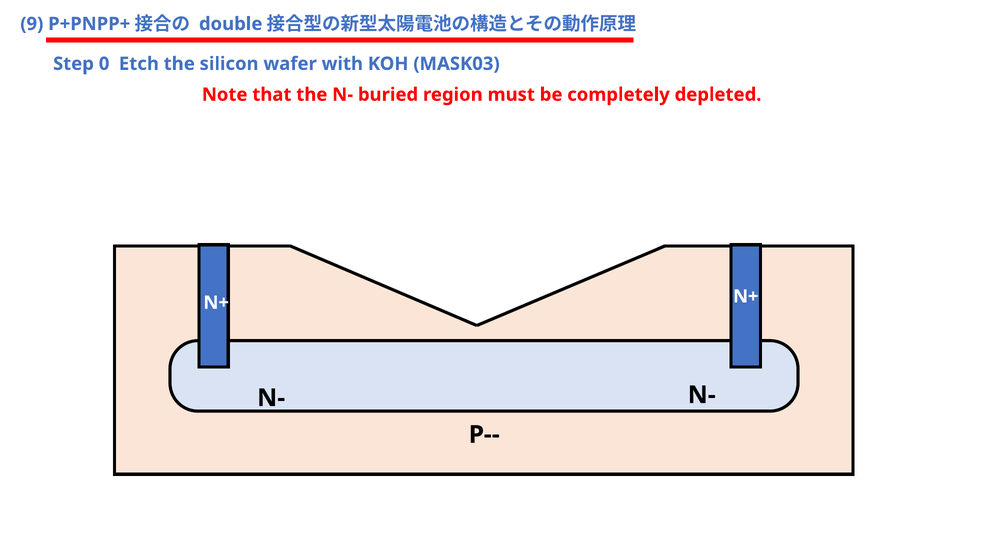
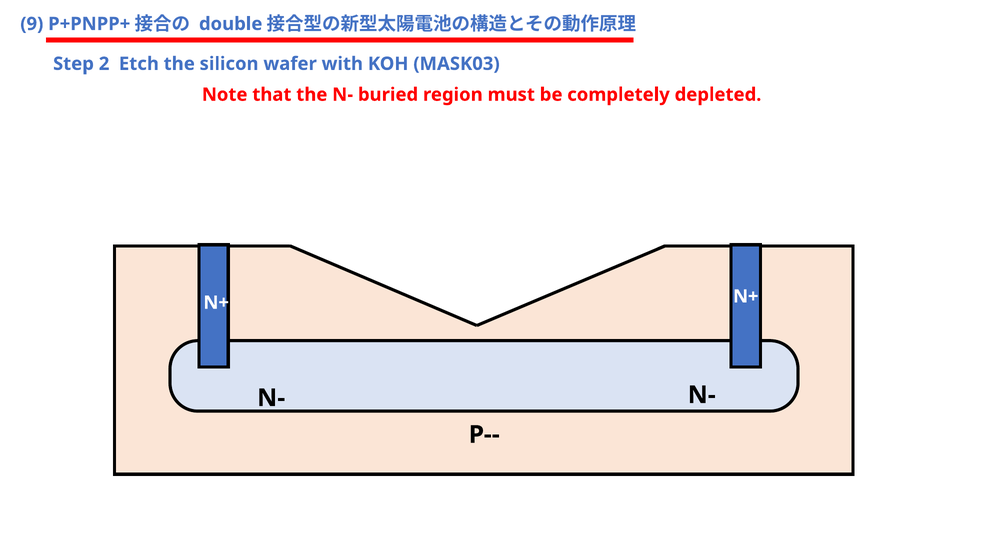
0: 0 -> 2
